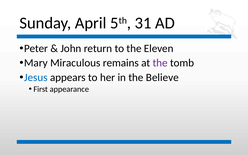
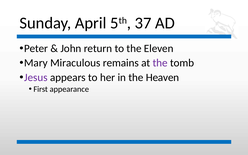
31: 31 -> 37
Jesus colour: blue -> purple
Believe: Believe -> Heaven
